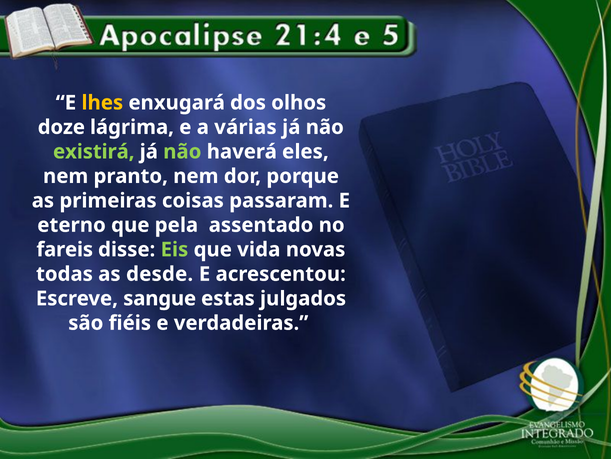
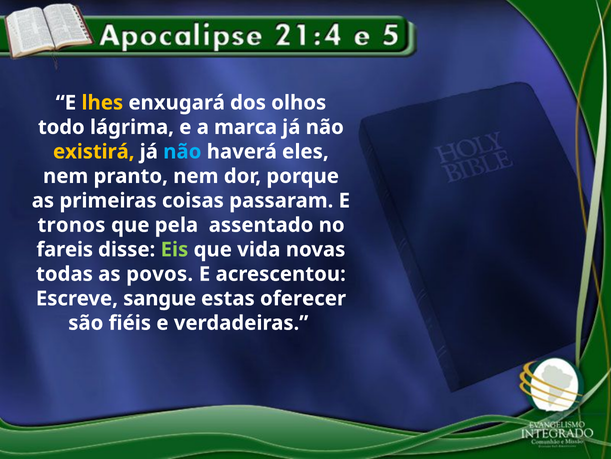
doze: doze -> todo
várias: várias -> marca
existirá colour: light green -> yellow
não at (182, 151) colour: light green -> light blue
eterno: eterno -> tronos
desde: desde -> povos
julgados: julgados -> oferecer
